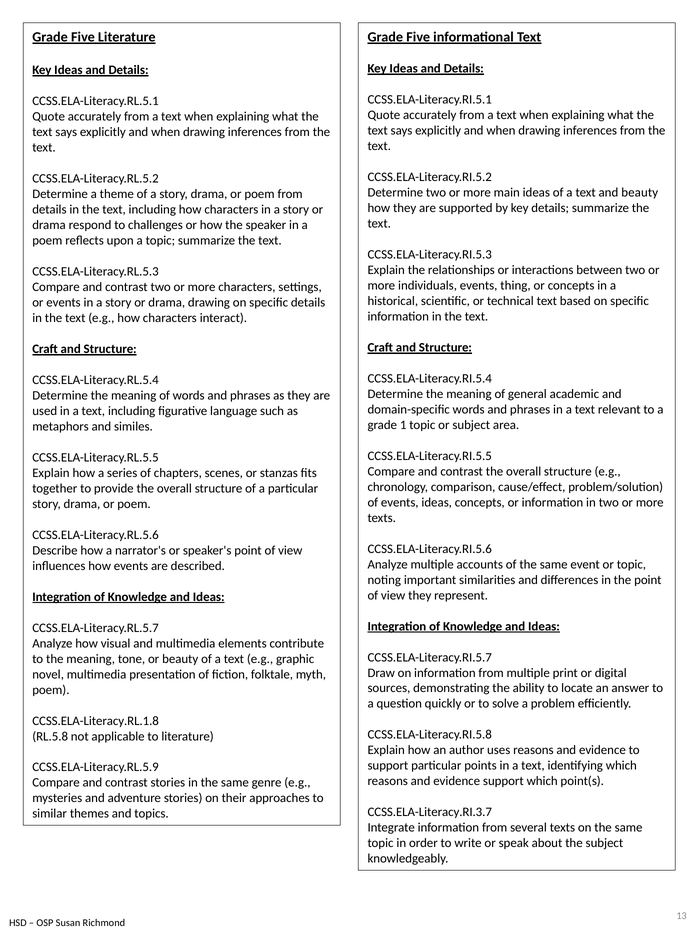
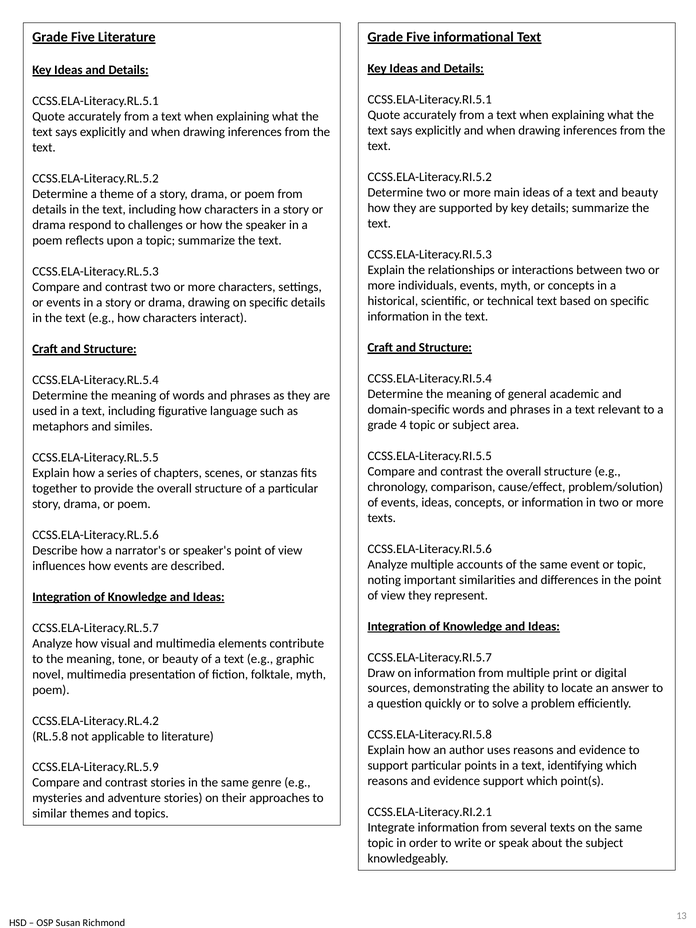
events thing: thing -> myth
1: 1 -> 4
CCSS.ELA-Literacy.RL.1.8: CCSS.ELA-Literacy.RL.1.8 -> CCSS.ELA-Literacy.RL.4.2
CCSS.ELA-Literacy.RI.3.7: CCSS.ELA-Literacy.RI.3.7 -> CCSS.ELA-Literacy.RI.2.1
